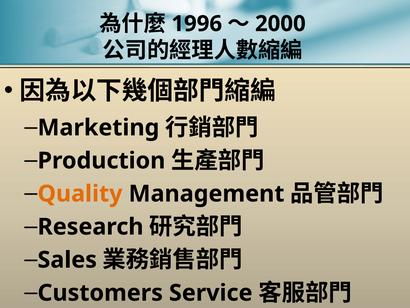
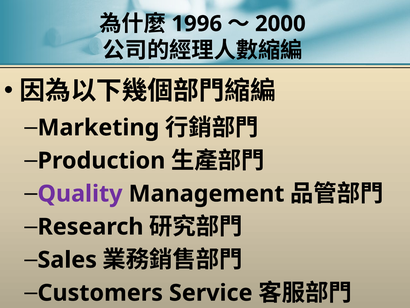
Quality colour: orange -> purple
